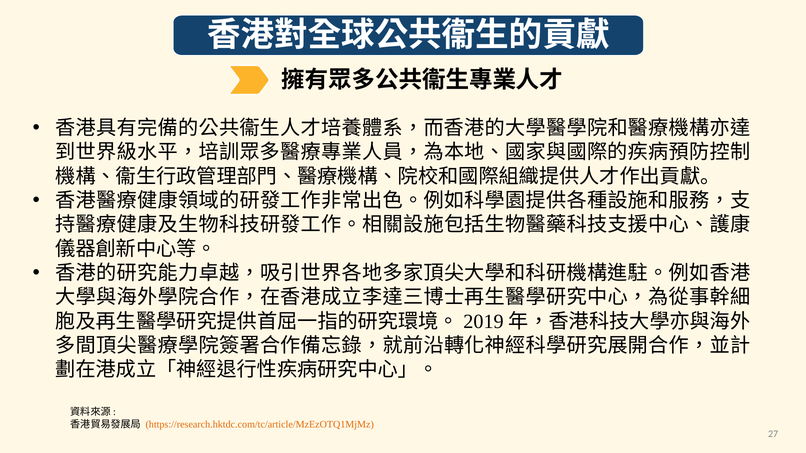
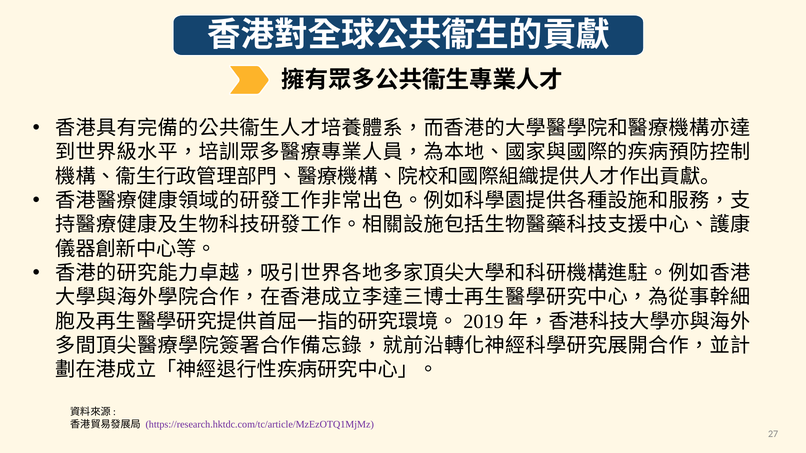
https://research.hktdc.com/tc/article/MzEzOTQ1MjMz colour: orange -> purple
